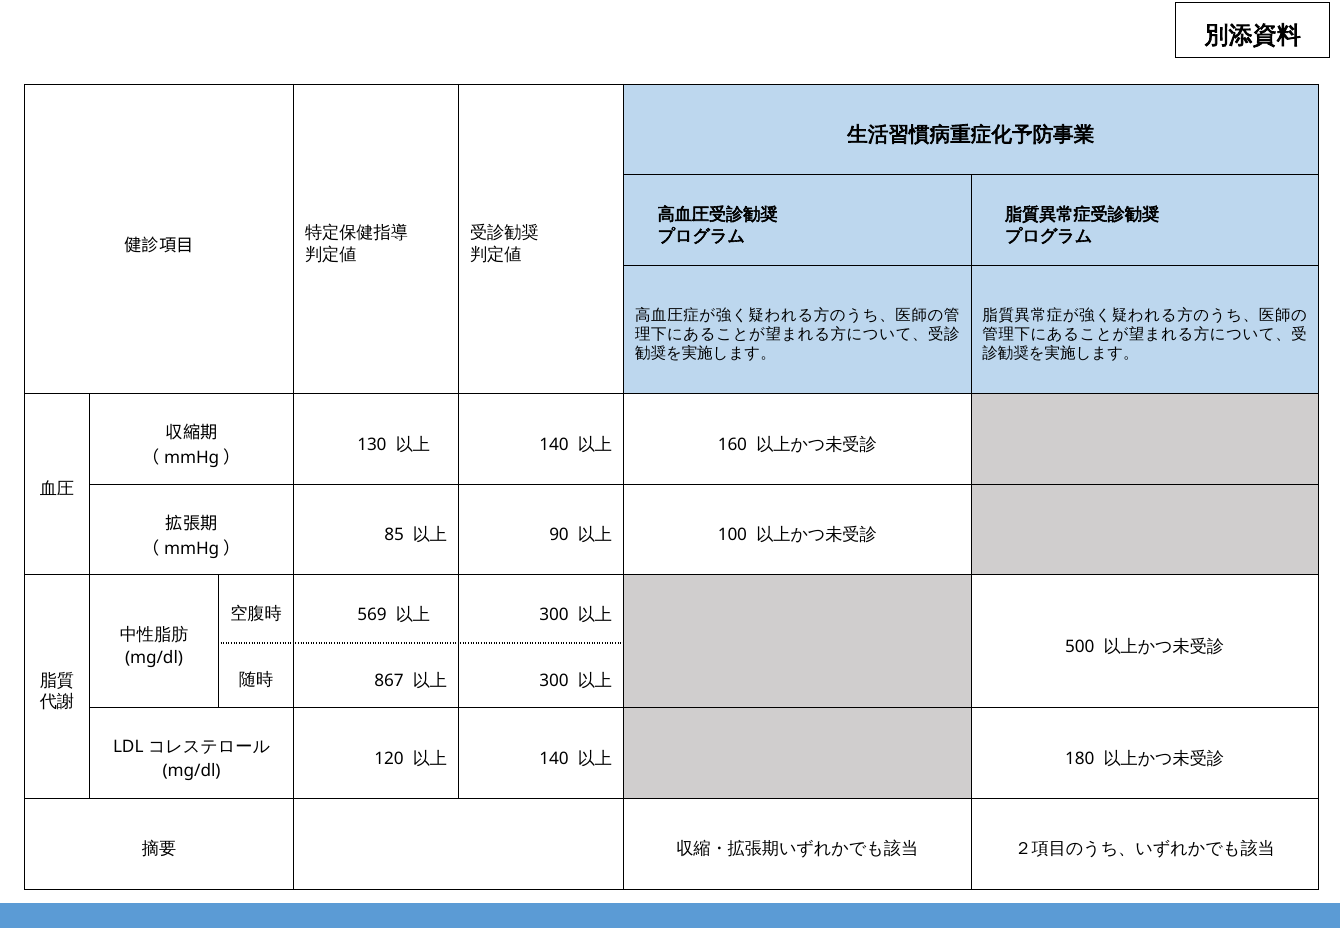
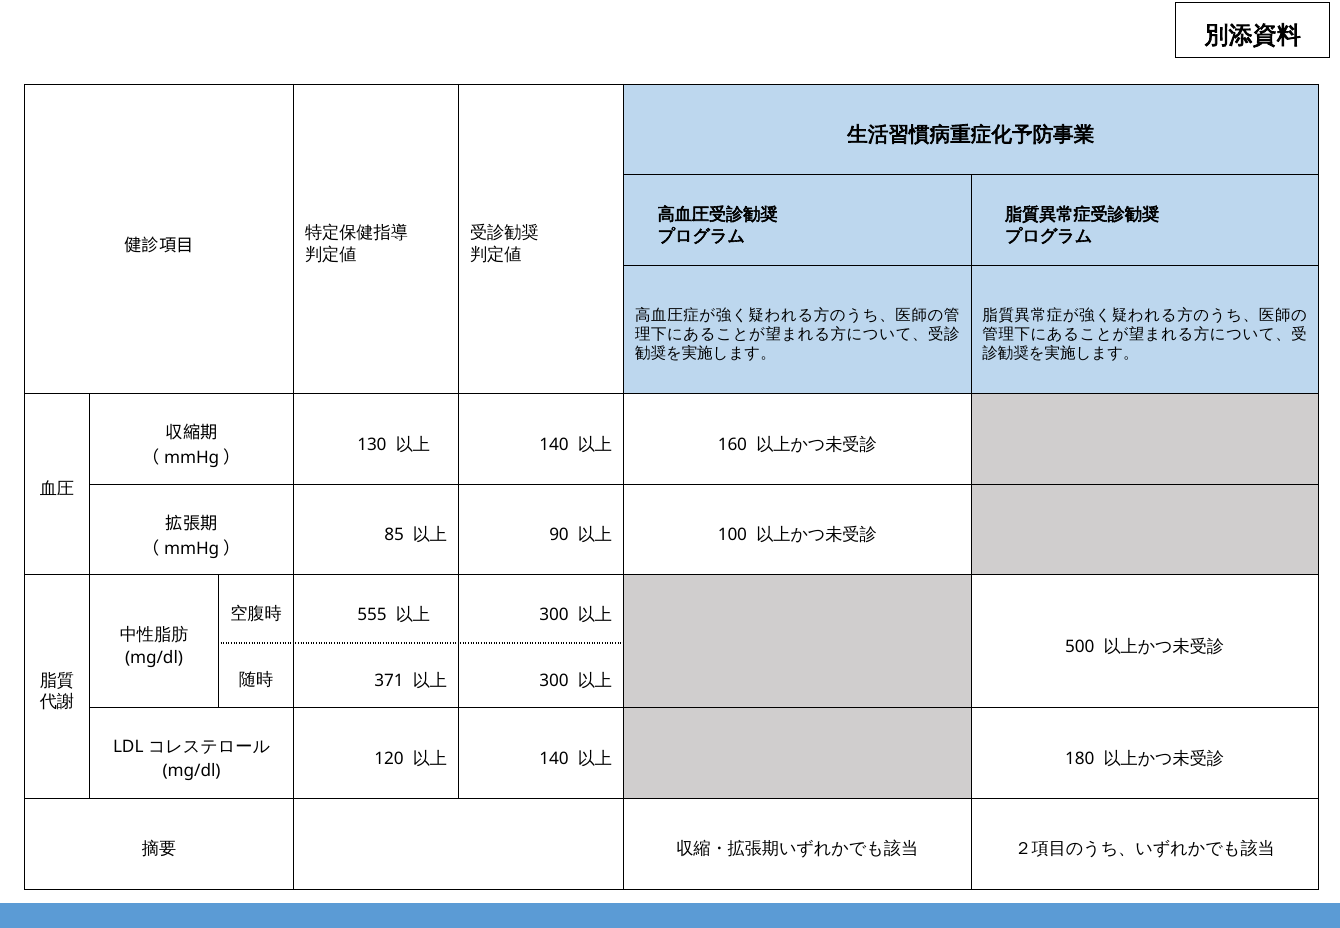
569: 569 -> 555
867: 867 -> 371
